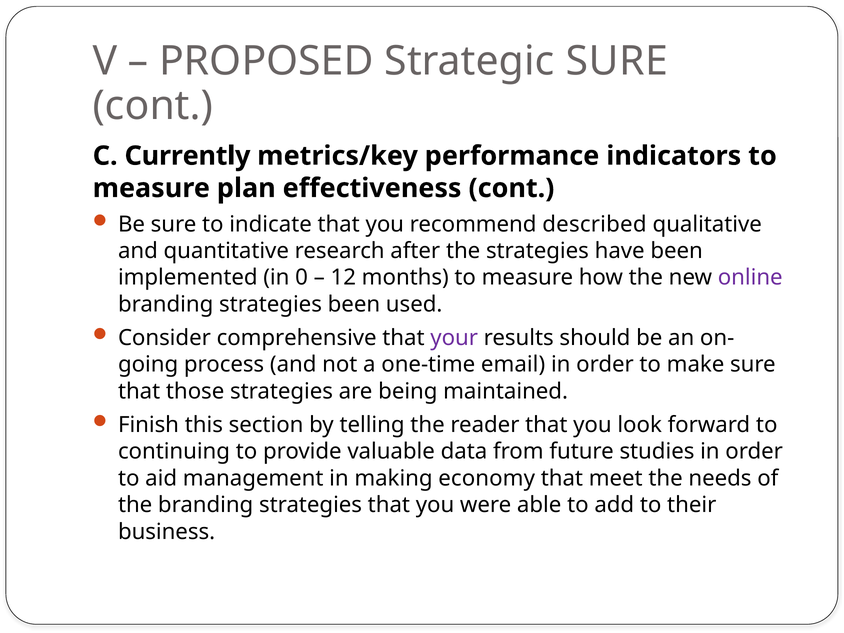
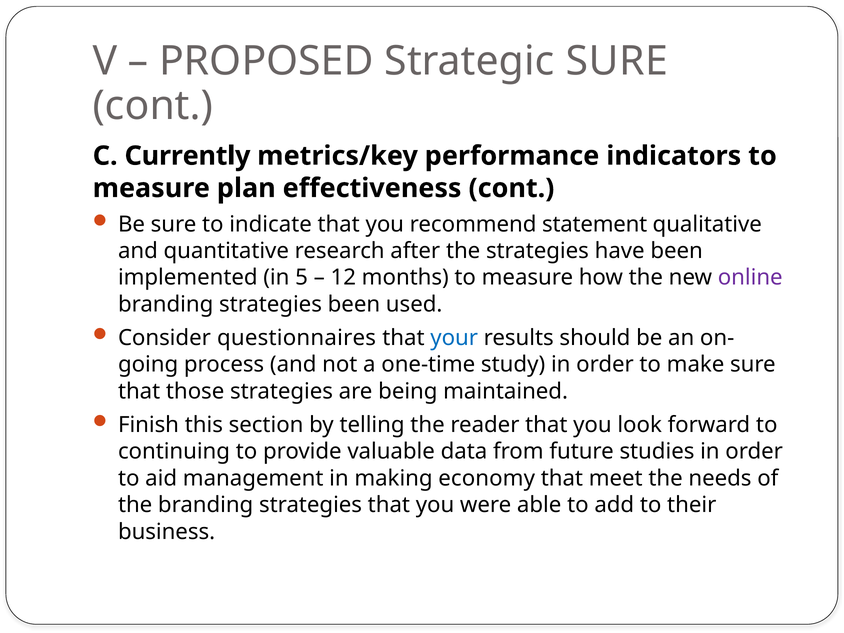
described: described -> statement
0: 0 -> 5
comprehensive: comprehensive -> questionnaires
your colour: purple -> blue
email: email -> study
